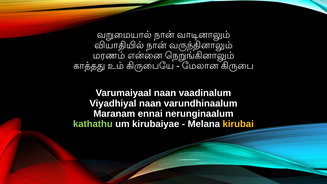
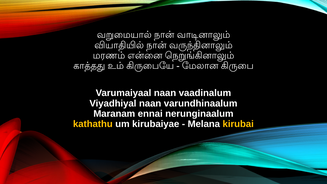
kathathu colour: light green -> yellow
